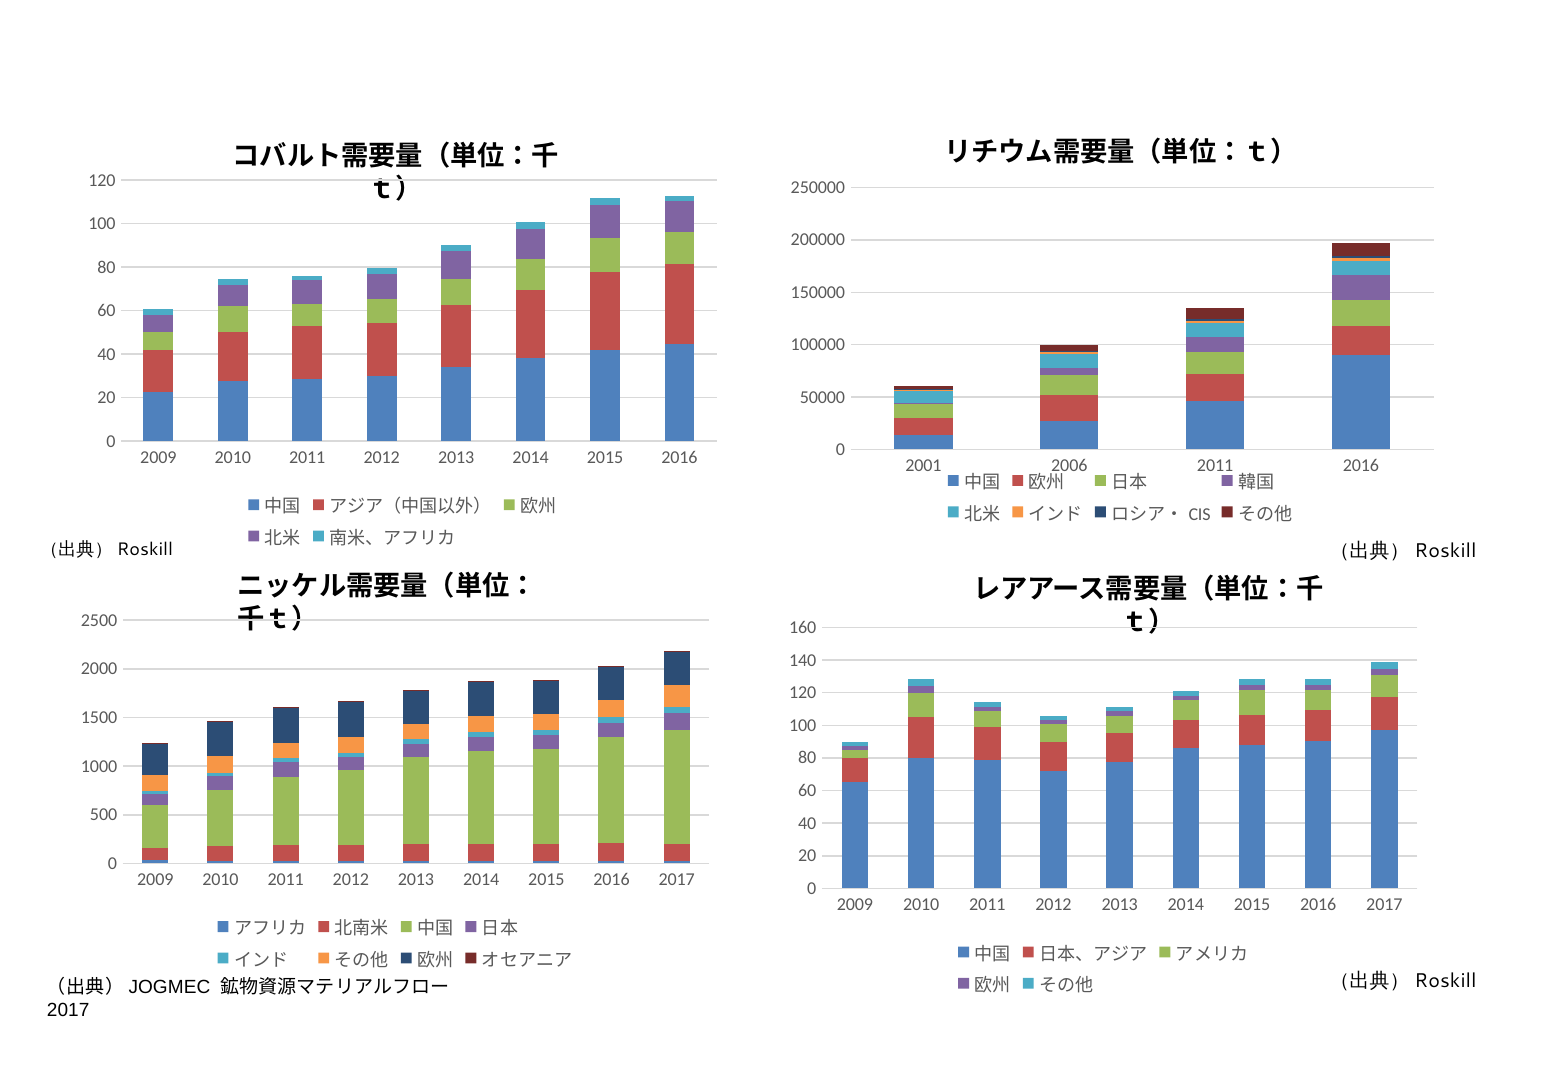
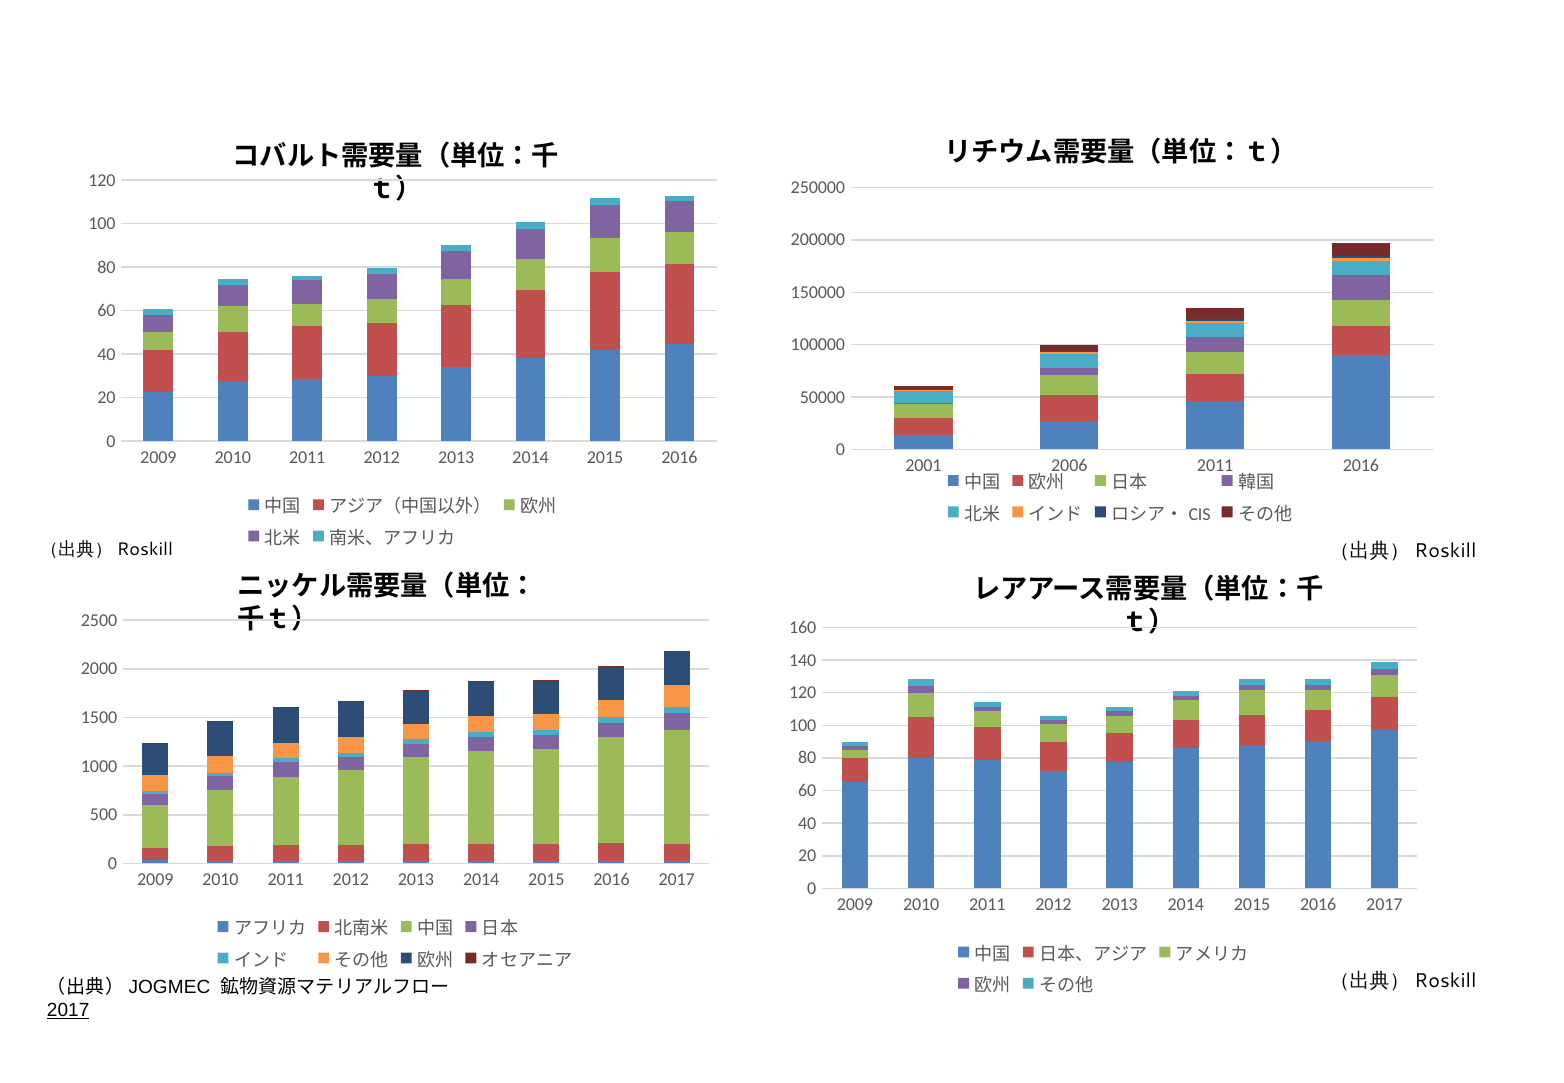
2017 at (68, 1010) underline: none -> present
